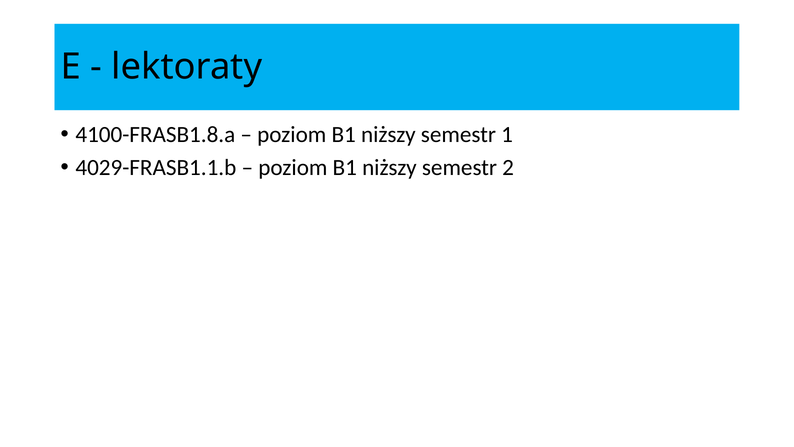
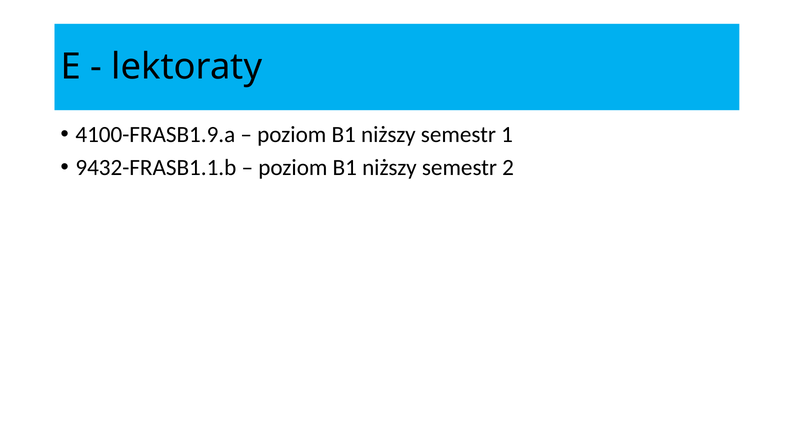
4100-FRASB1.8.a: 4100-FRASB1.8.a -> 4100-FRASB1.9.a
4029-FRASB1.1.b: 4029-FRASB1.1.b -> 9432-FRASB1.1.b
